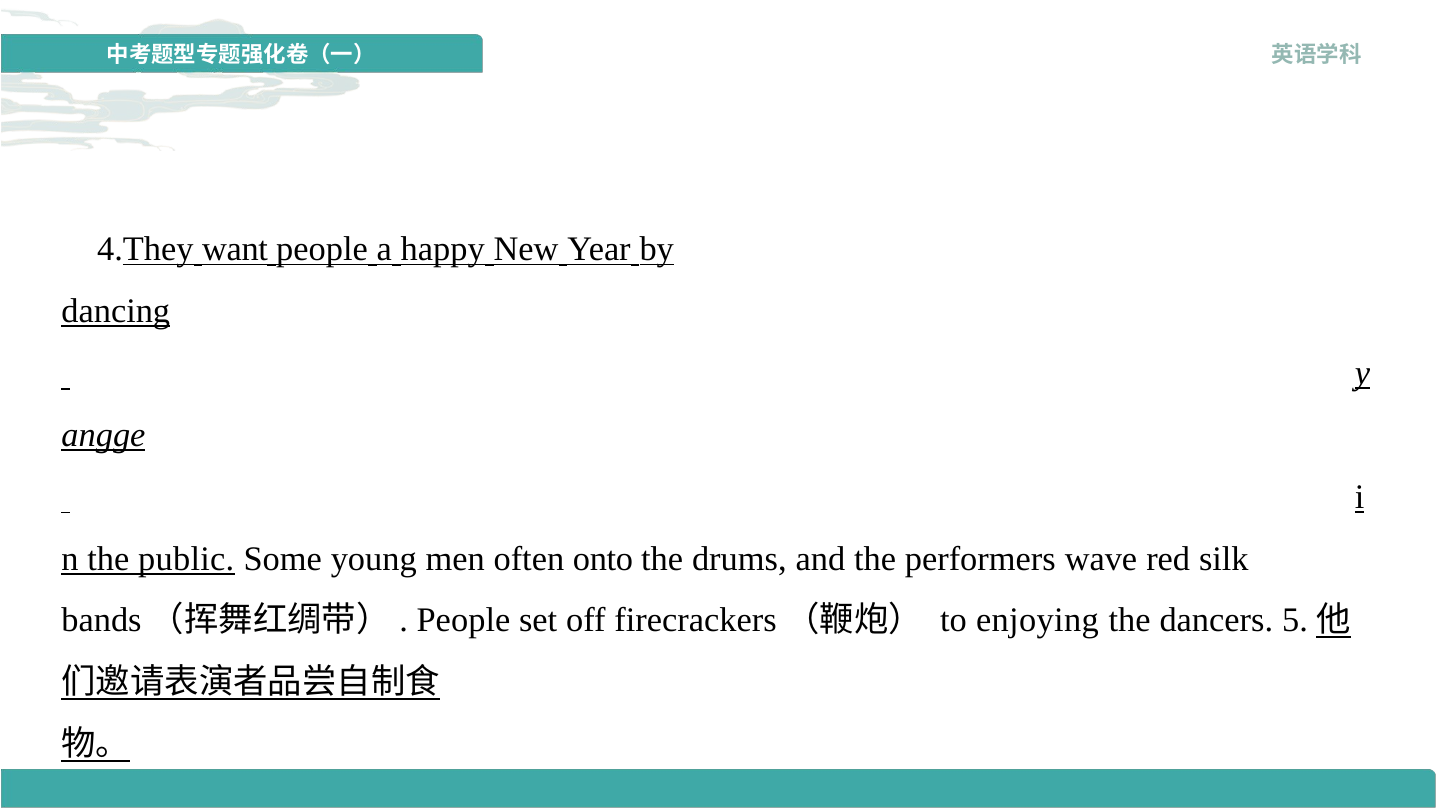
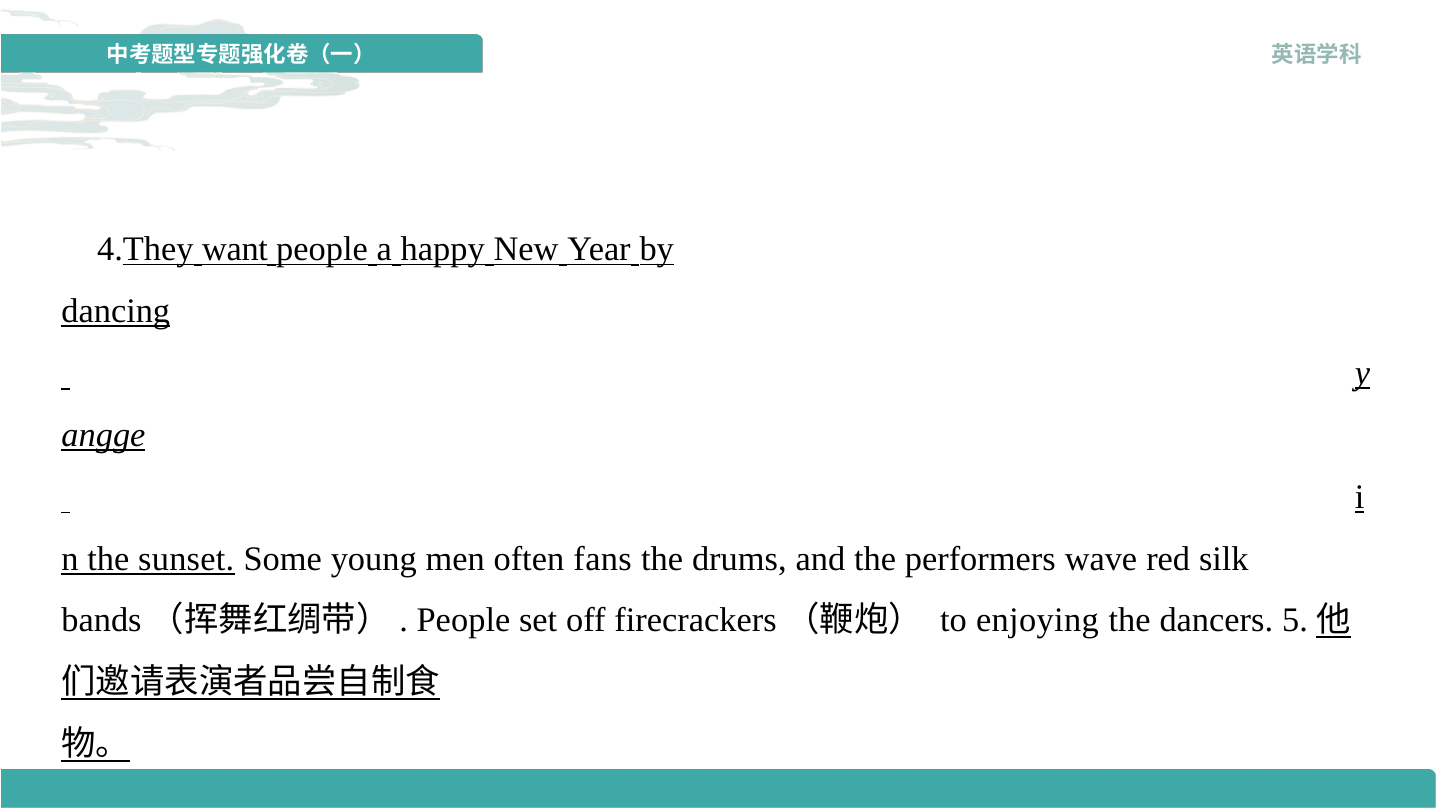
public: public -> sunset
onto: onto -> fans
